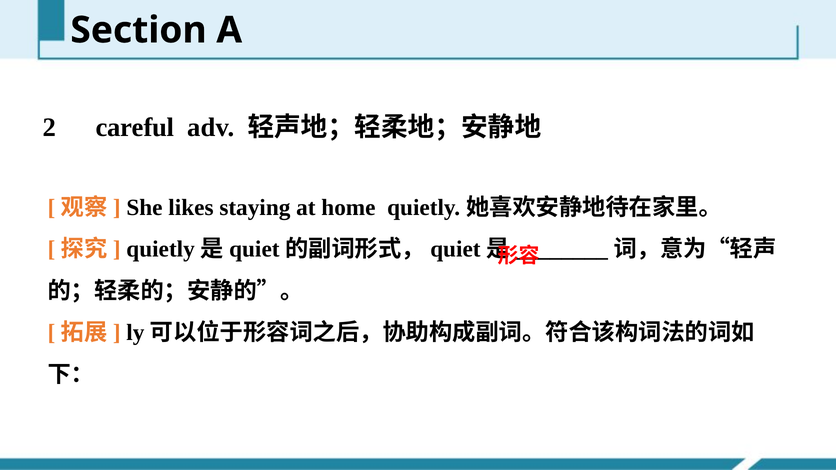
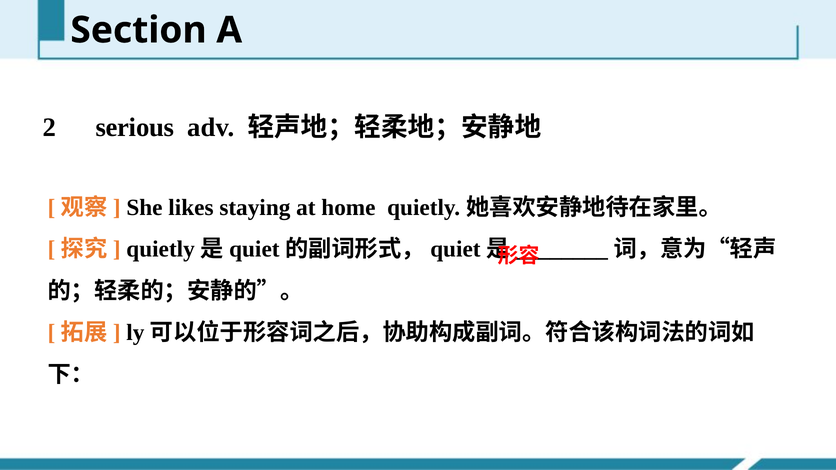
careful: careful -> serious
